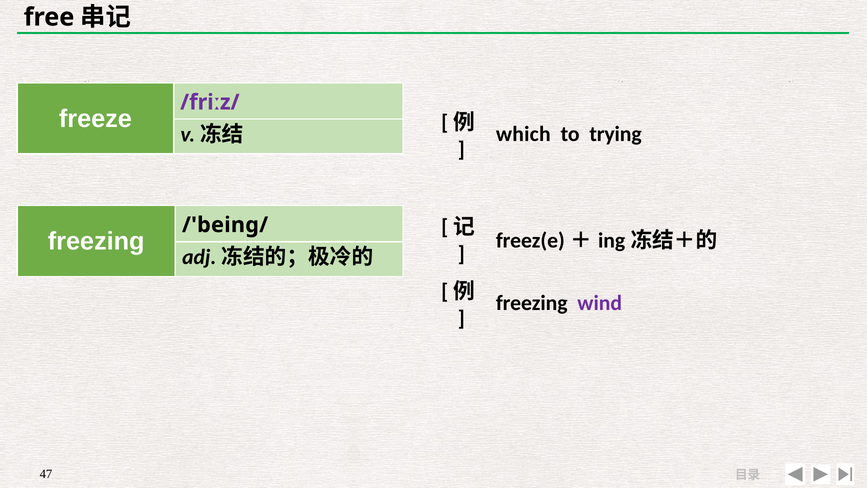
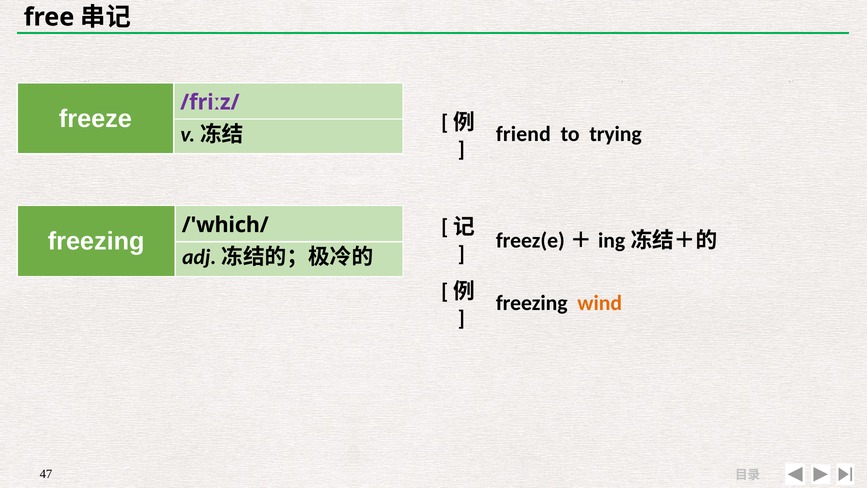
which: which -> friend
/'being/: /'being/ -> /'which/
wind colour: purple -> orange
